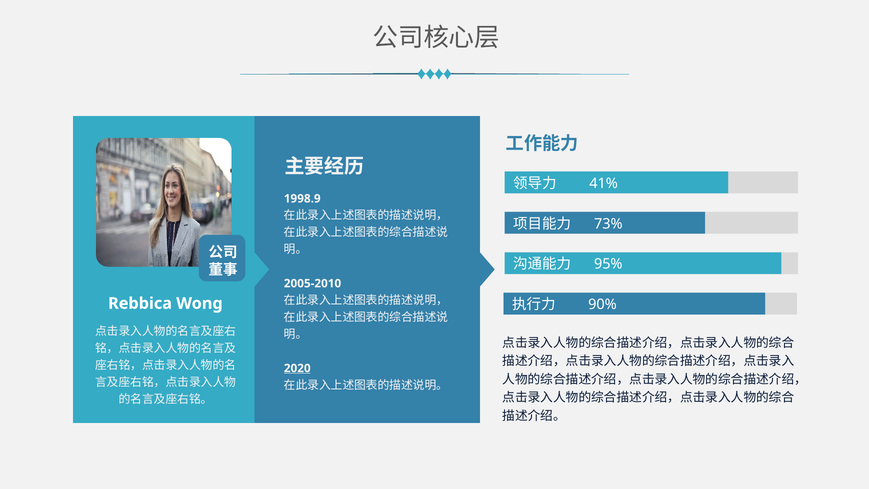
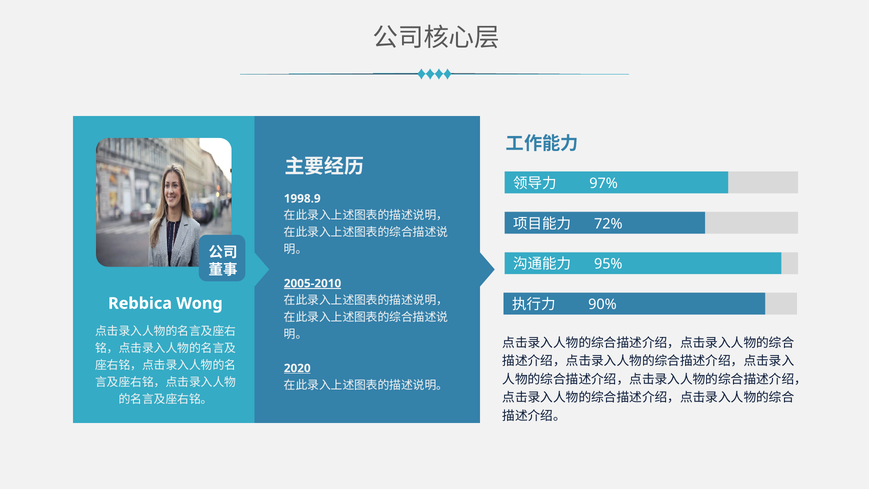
41%: 41% -> 97%
73%: 73% -> 72%
2005-2010 underline: none -> present
